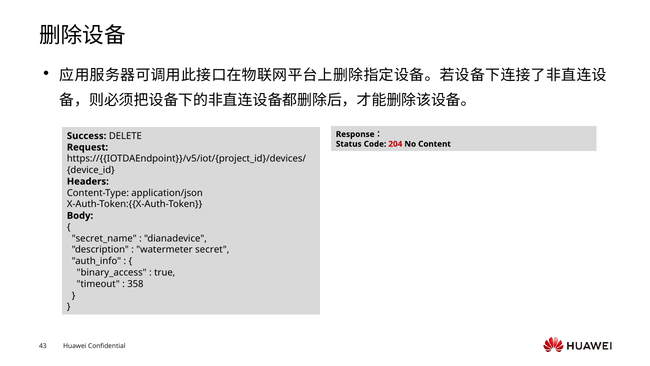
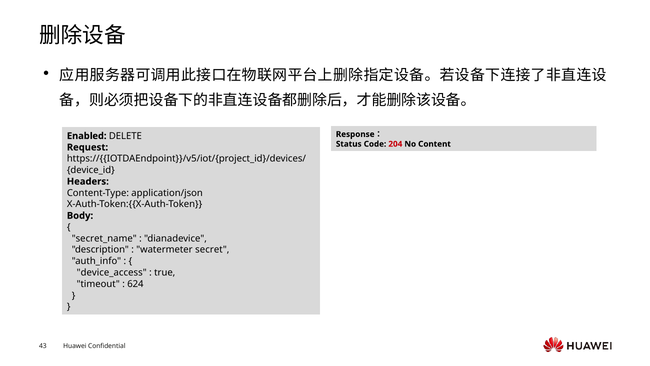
Success: Success -> Enabled
binary_access: binary_access -> device_access
358: 358 -> 624
